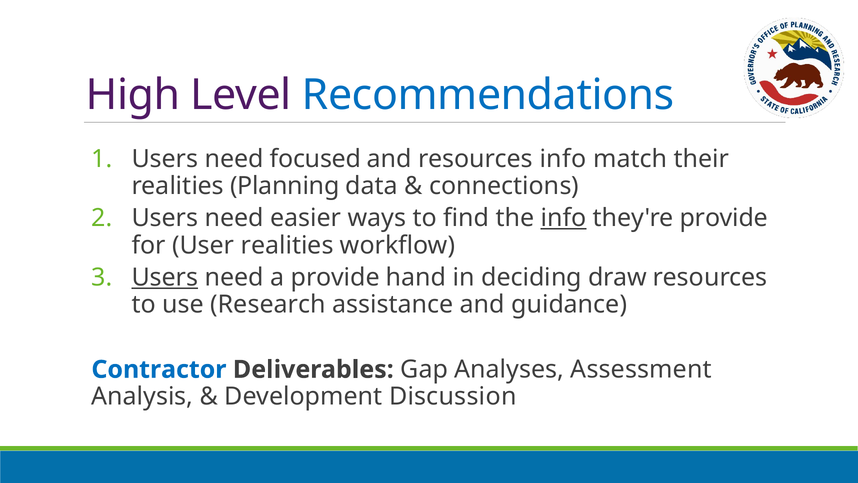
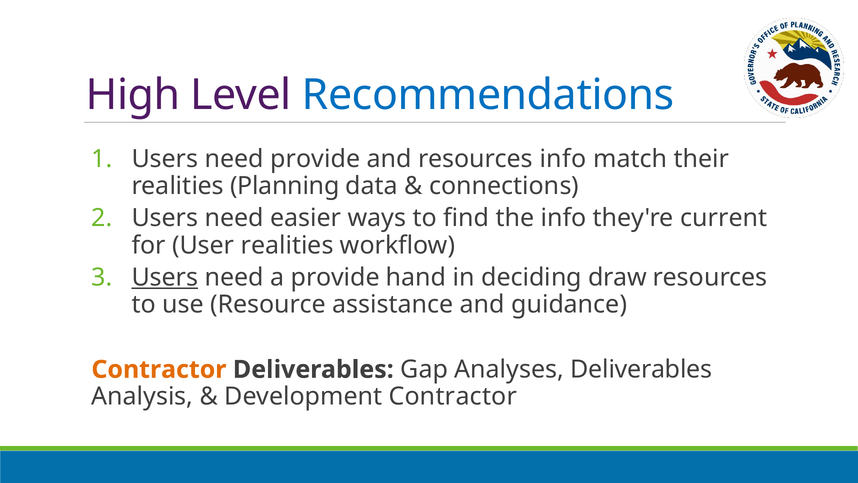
need focused: focused -> provide
info at (564, 218) underline: present -> none
they're provide: provide -> current
Research: Research -> Resource
Contractor at (159, 369) colour: blue -> orange
Analyses Assessment: Assessment -> Deliverables
Development Discussion: Discussion -> Contractor
